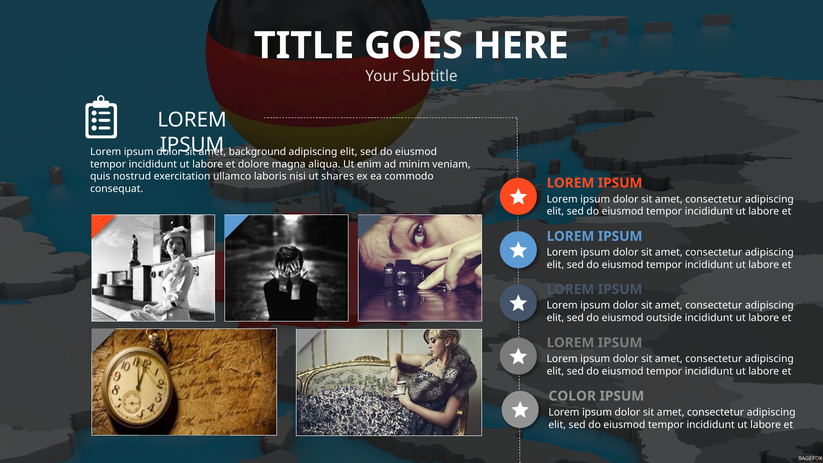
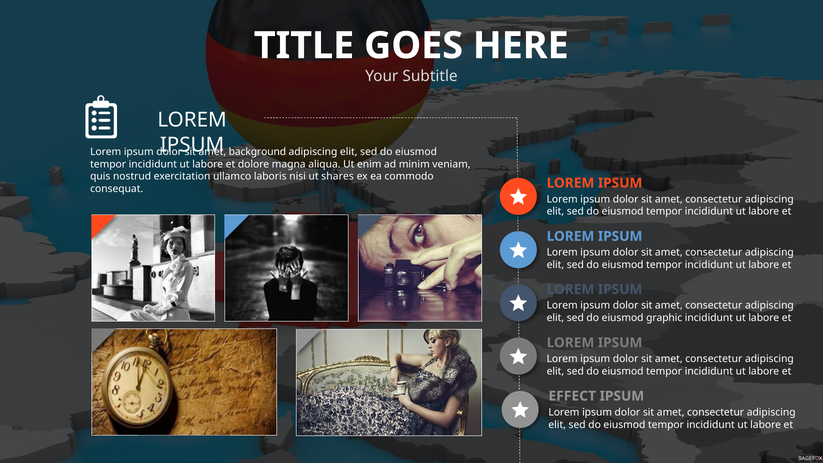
outside: outside -> graphic
COLOR: COLOR -> EFFECT
